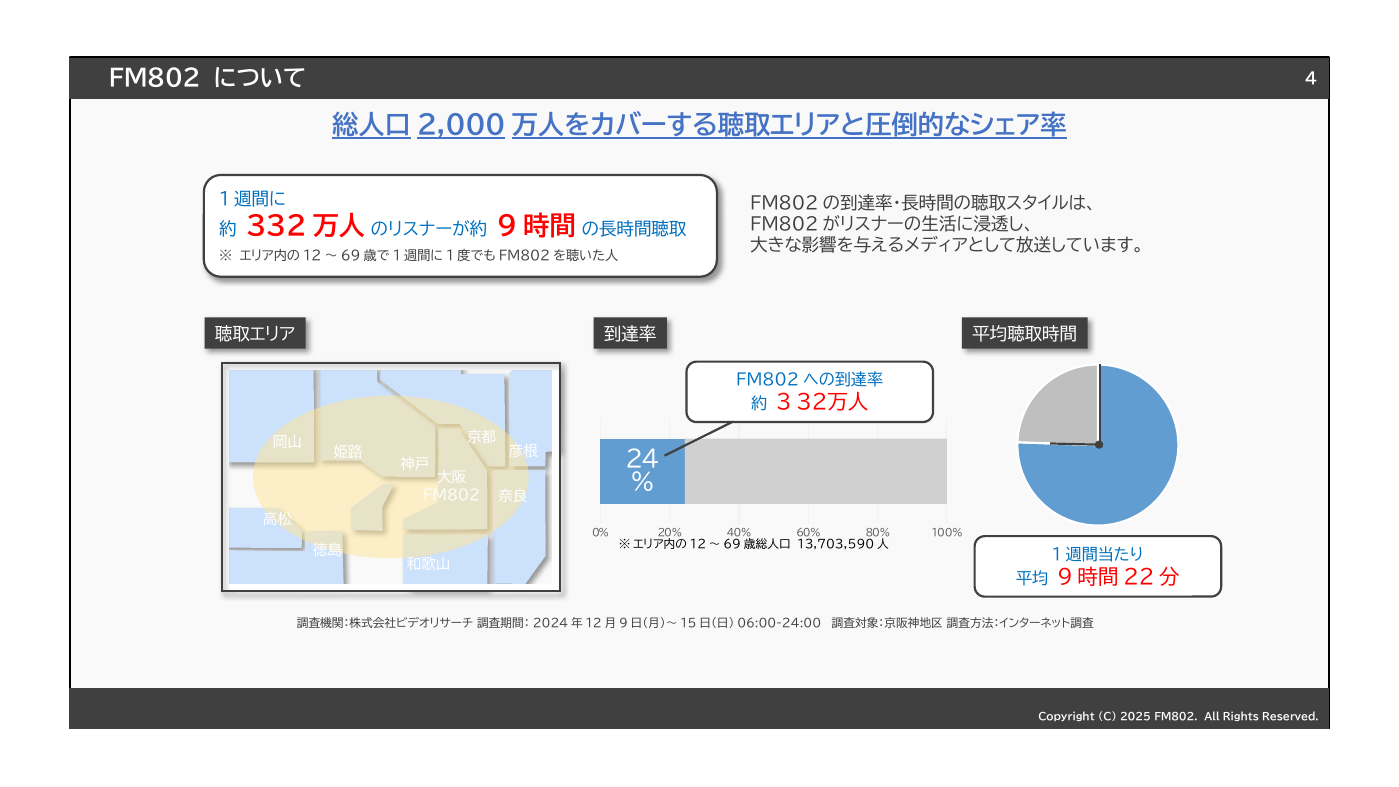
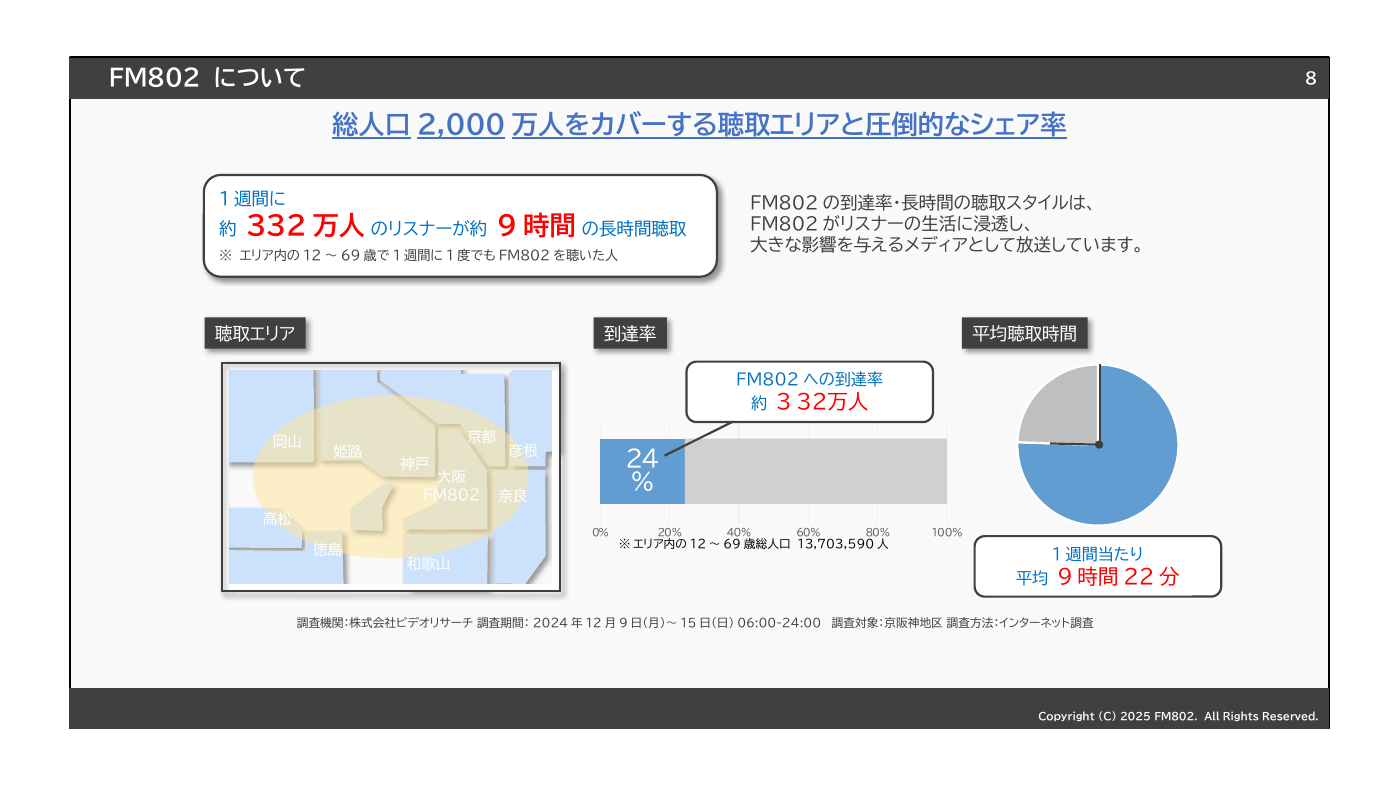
4: 4 -> 8
